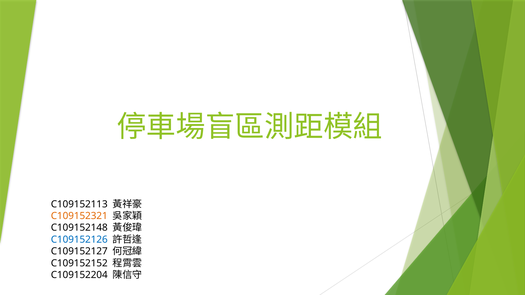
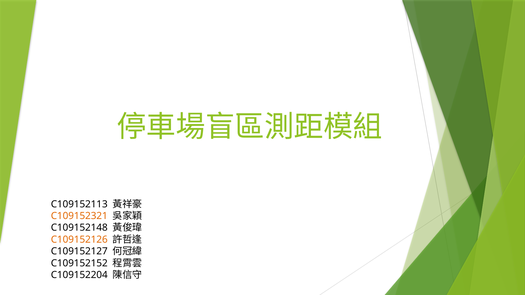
C109152126 colour: blue -> orange
